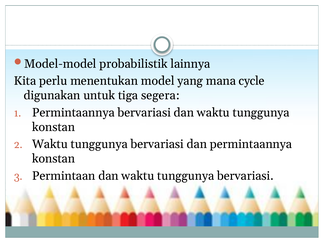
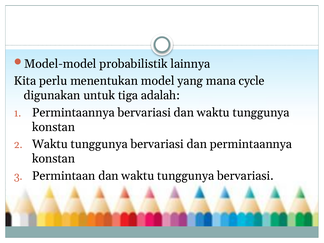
segera: segera -> adalah
